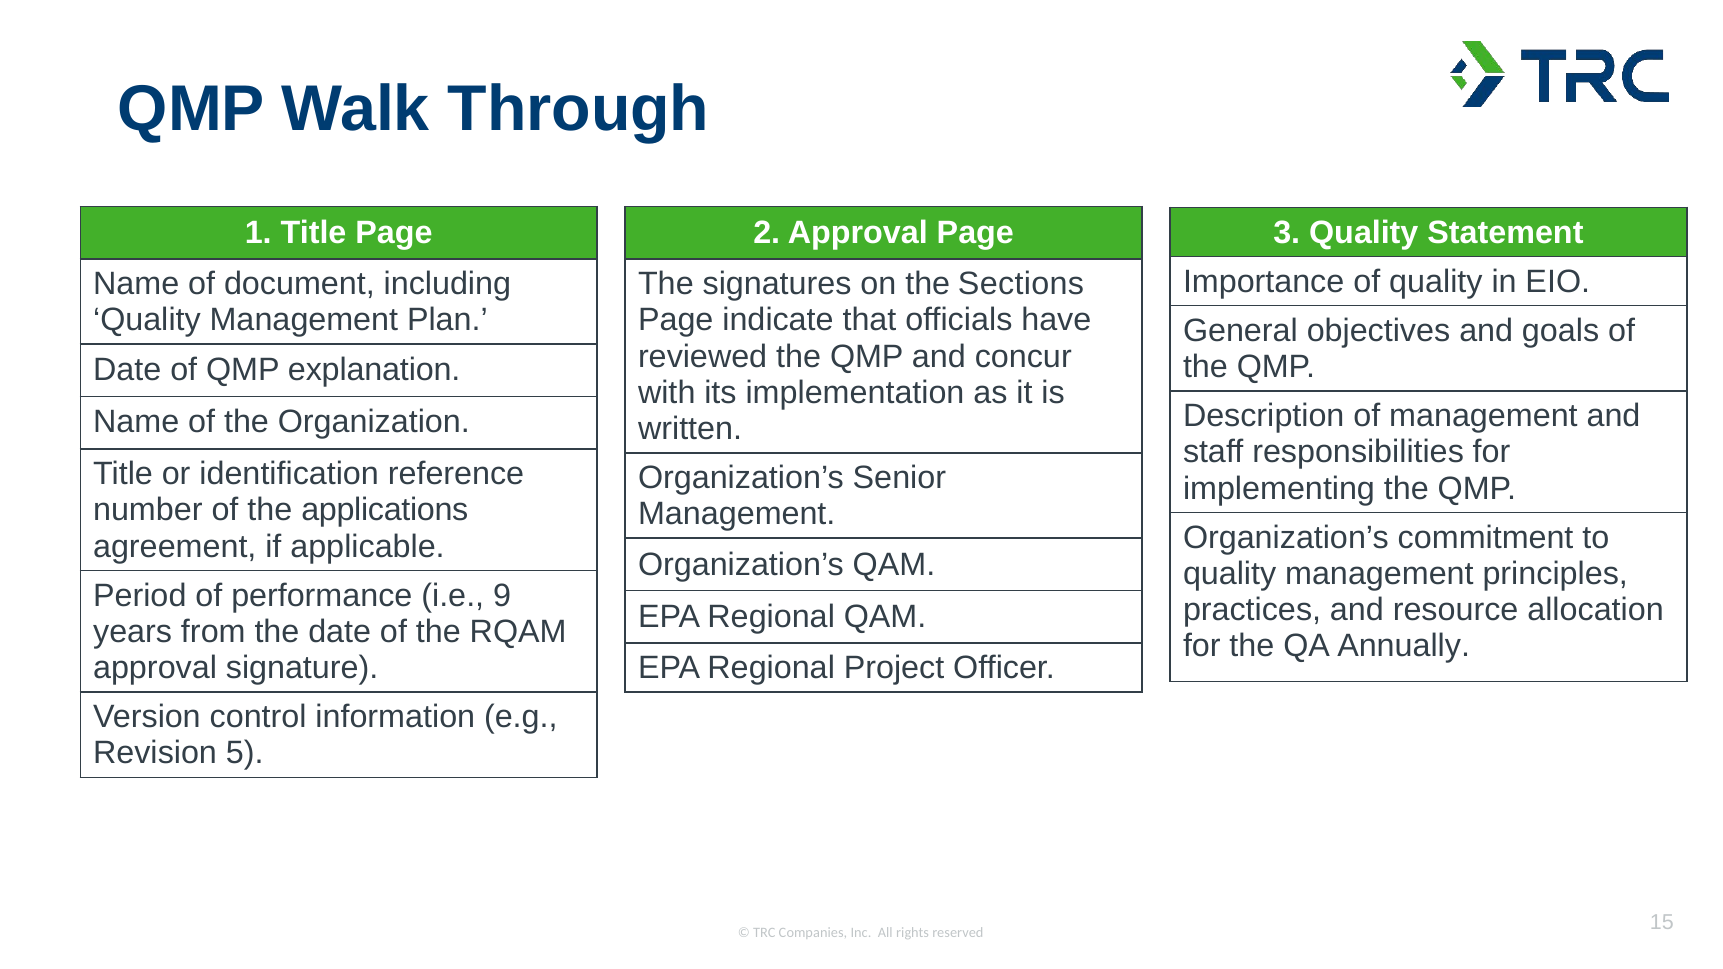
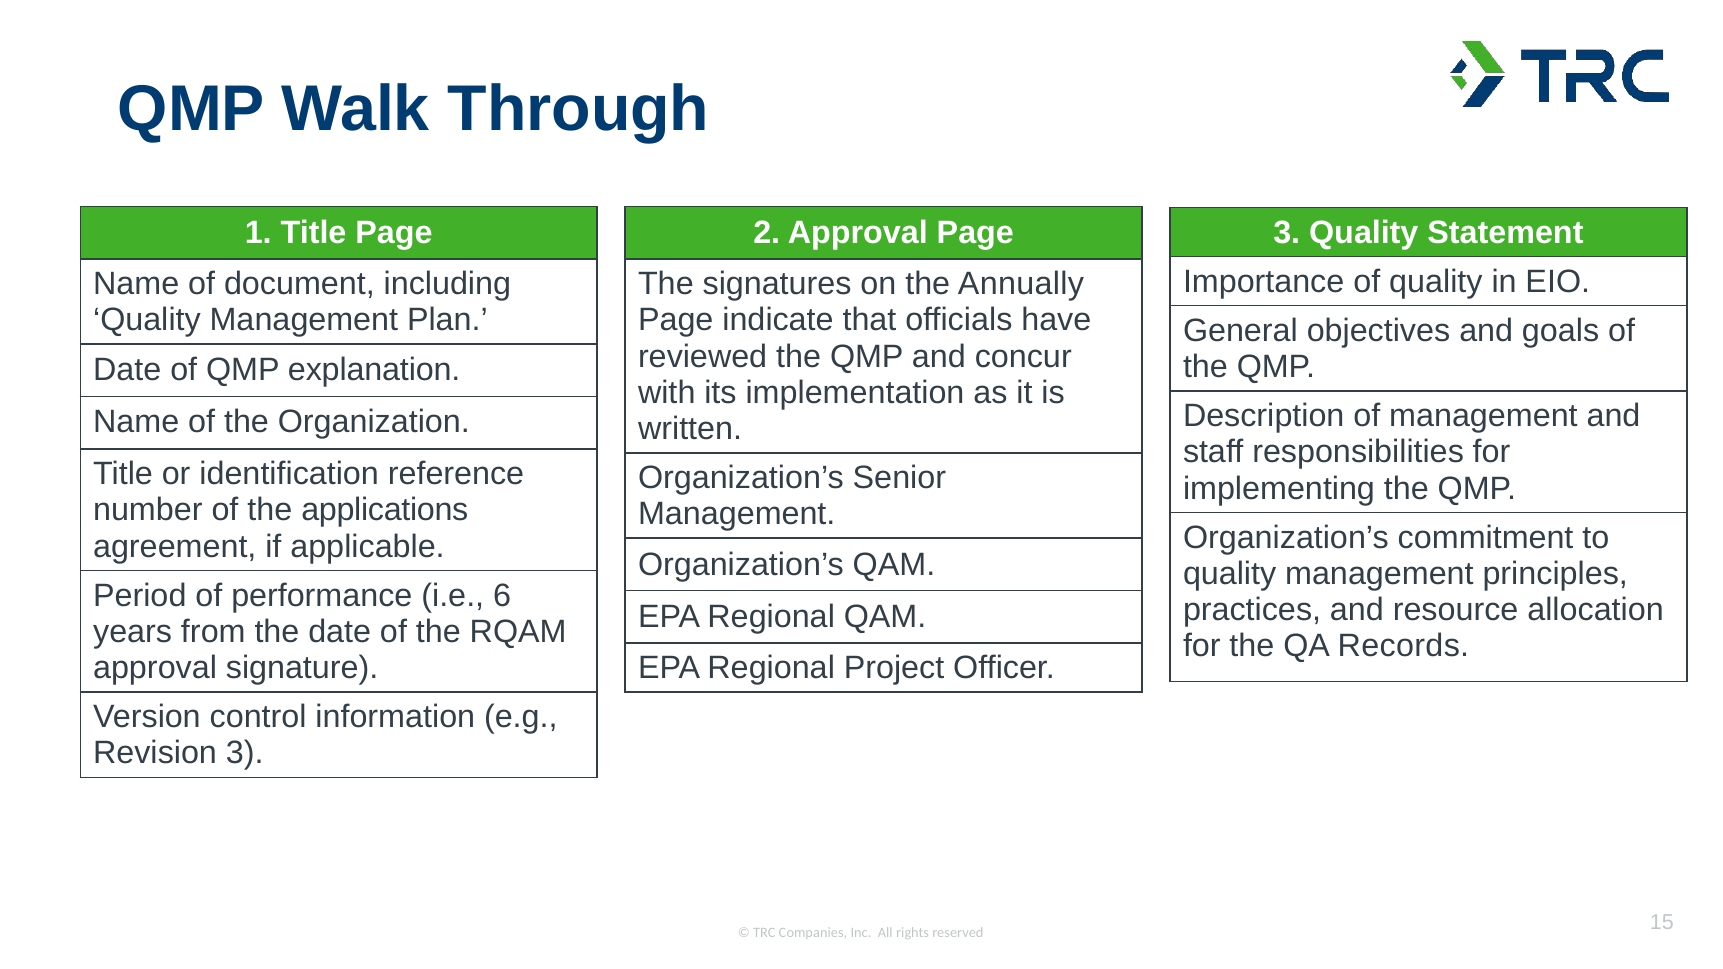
Sections: Sections -> Annually
9: 9 -> 6
Annually: Annually -> Records
Revision 5: 5 -> 3
